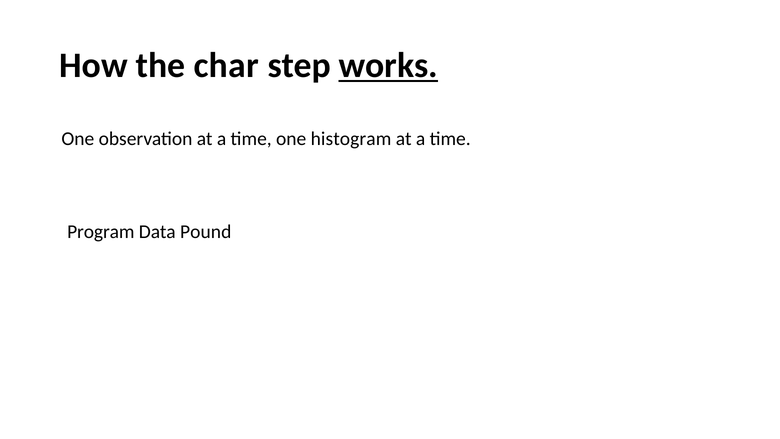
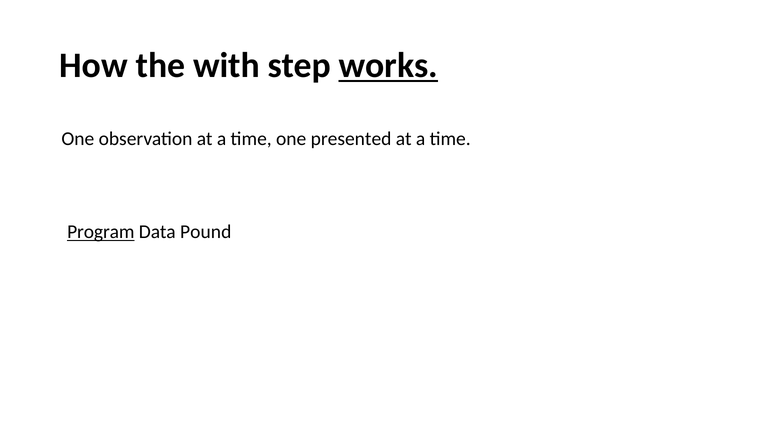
char: char -> with
histogram: histogram -> presented
Program underline: none -> present
